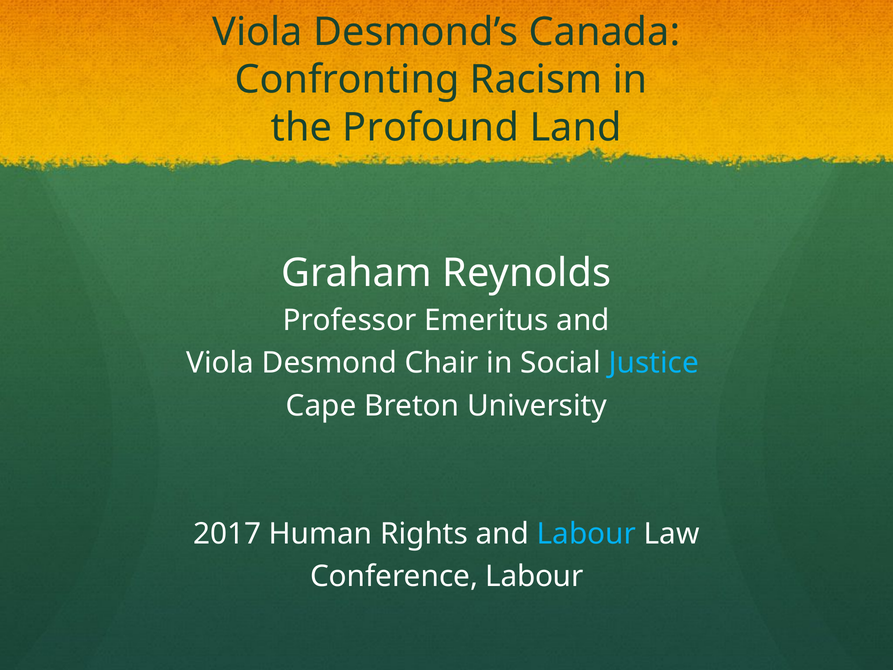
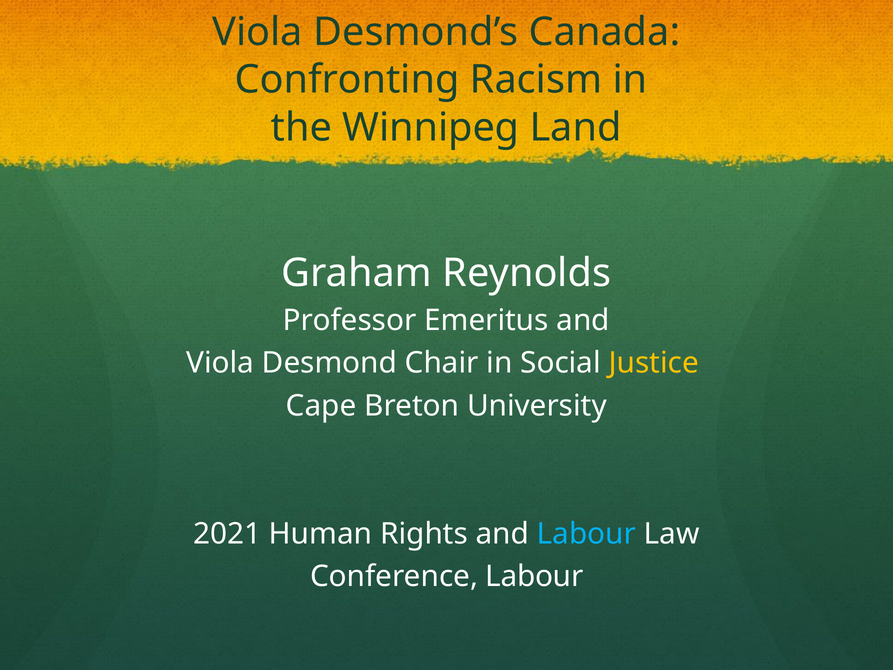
Profound: Profound -> Winnipeg
Justice colour: light blue -> yellow
2017: 2017 -> 2021
